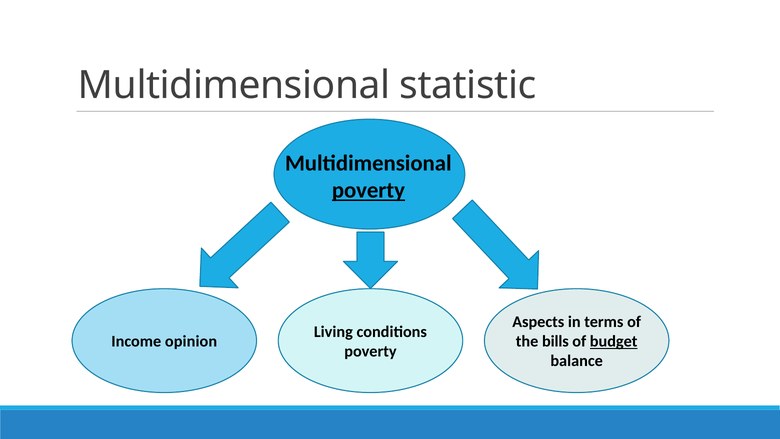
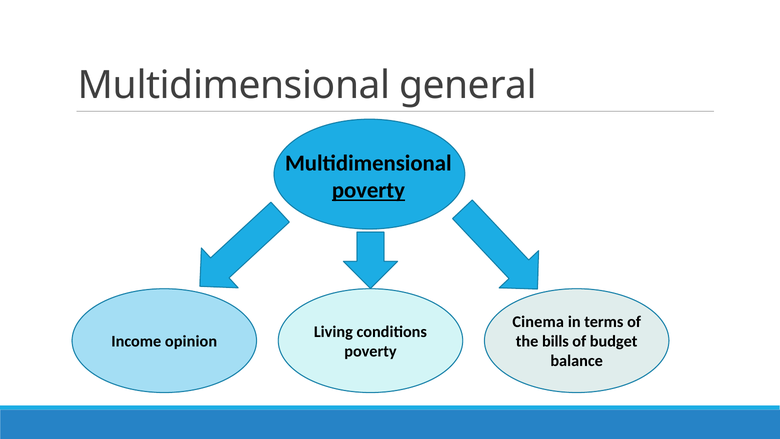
statistic: statistic -> general
Aspects: Aspects -> Cinema
budget underline: present -> none
